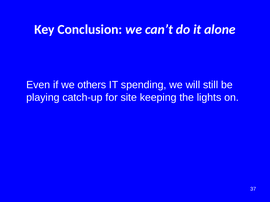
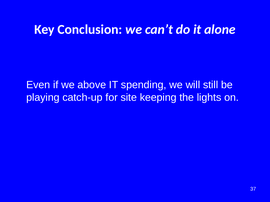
others: others -> above
